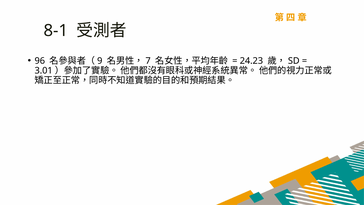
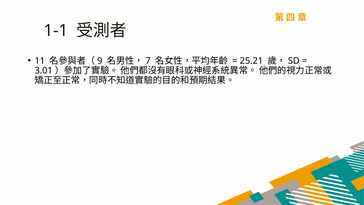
8-1: 8-1 -> 1-1
96: 96 -> 11
24.23: 24.23 -> 25.21
